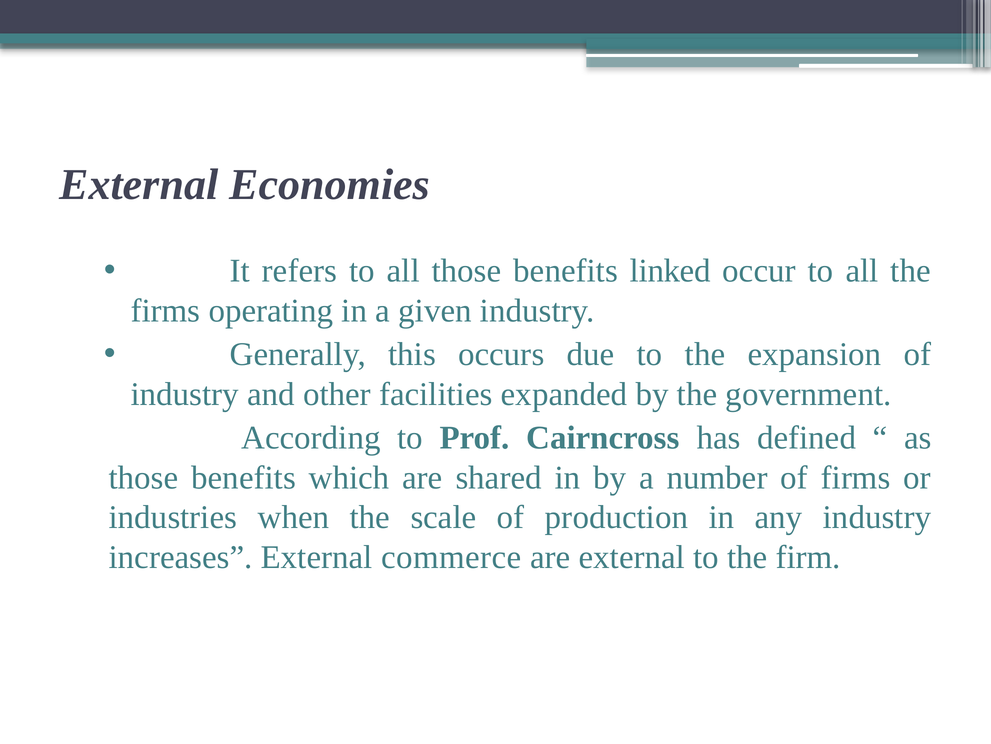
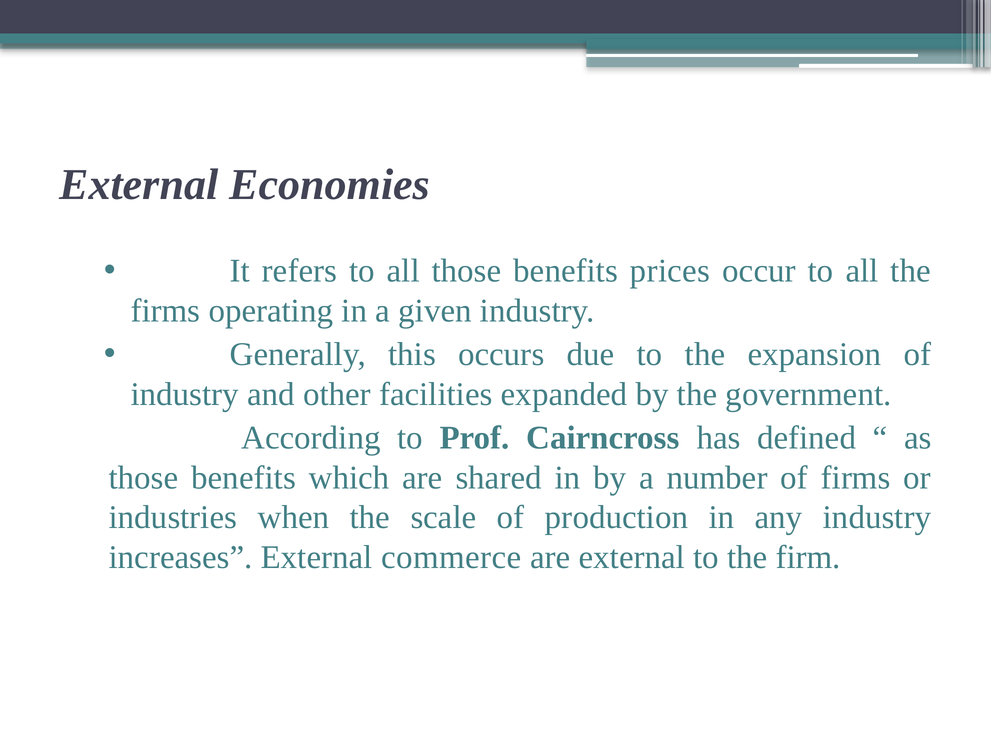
linked: linked -> prices
